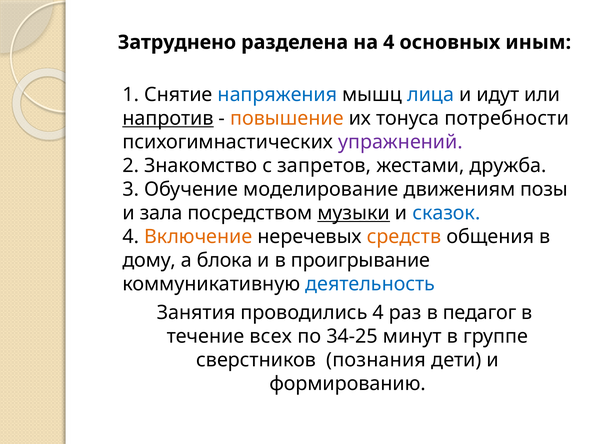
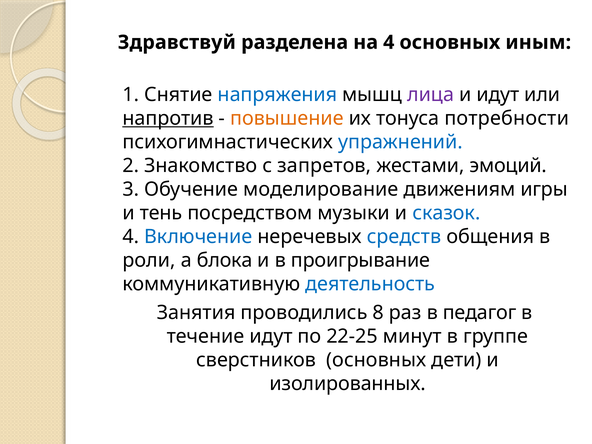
Затруднено: Затруднено -> Здравствуй
лица colour: blue -> purple
упражнений colour: purple -> blue
дружба: дружба -> эмоций
позы: позы -> игры
зала: зала -> тень
музыки underline: present -> none
Включение colour: orange -> blue
средств colour: orange -> blue
дому: дому -> роли
проводились 4: 4 -> 8
течение всех: всех -> идут
34-25: 34-25 -> 22-25
сверстников познания: познания -> основных
формированию: формированию -> изолированных
